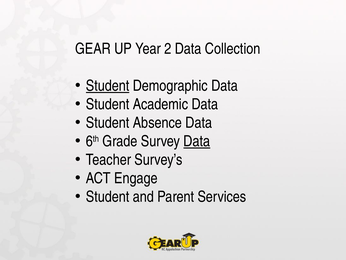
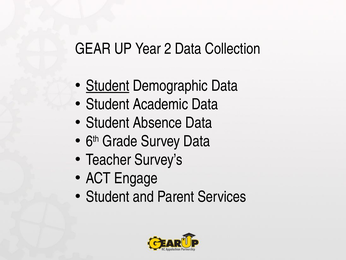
Data at (197, 141) underline: present -> none
